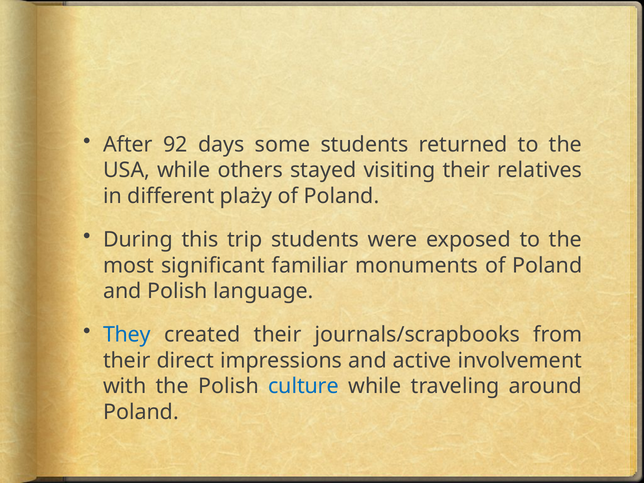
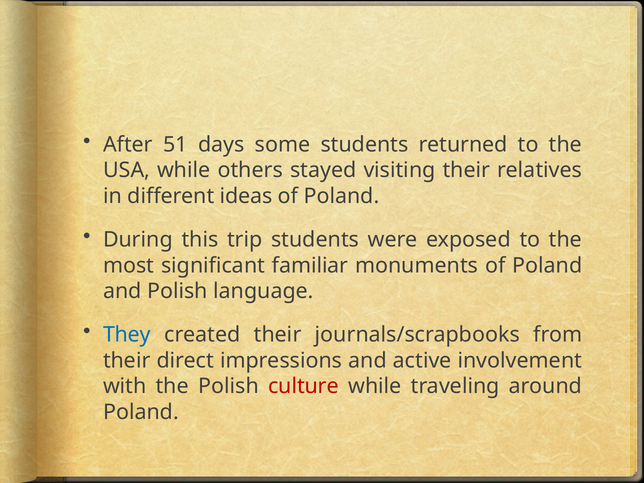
92: 92 -> 51
plaży: plaży -> ideas
culture colour: blue -> red
